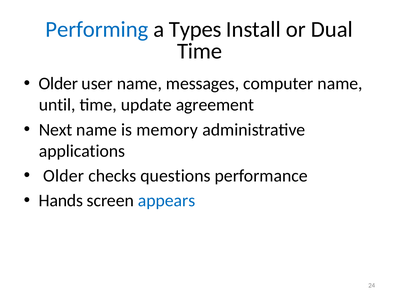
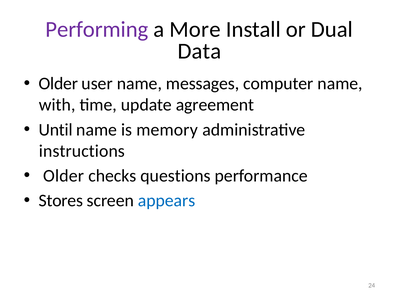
Performing colour: blue -> purple
Types: Types -> More
Time at (200, 51): Time -> Data
until: until -> with
Next: Next -> Until
applications: applications -> instructions
Hands: Hands -> Stores
